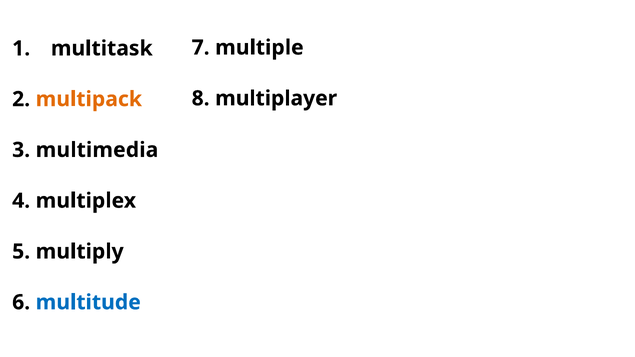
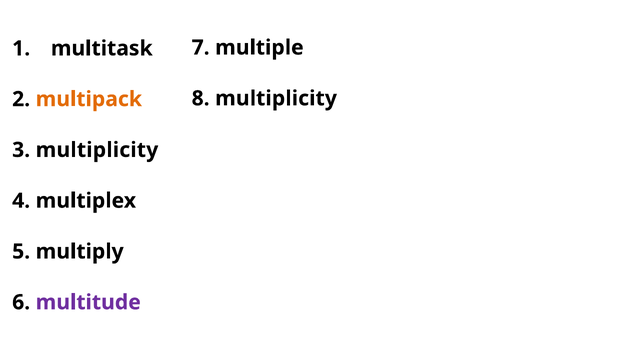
8 multiplayer: multiplayer -> multiplicity
3 multimedia: multimedia -> multiplicity
multitude colour: blue -> purple
